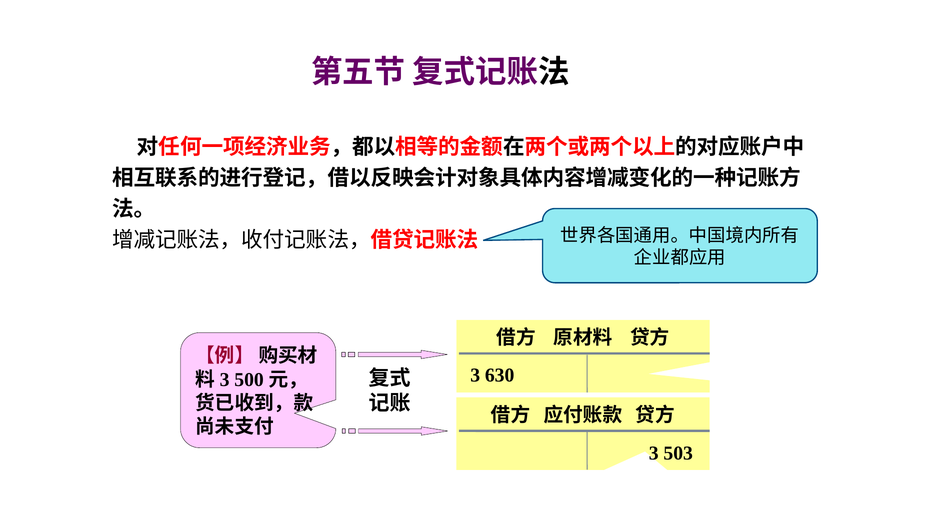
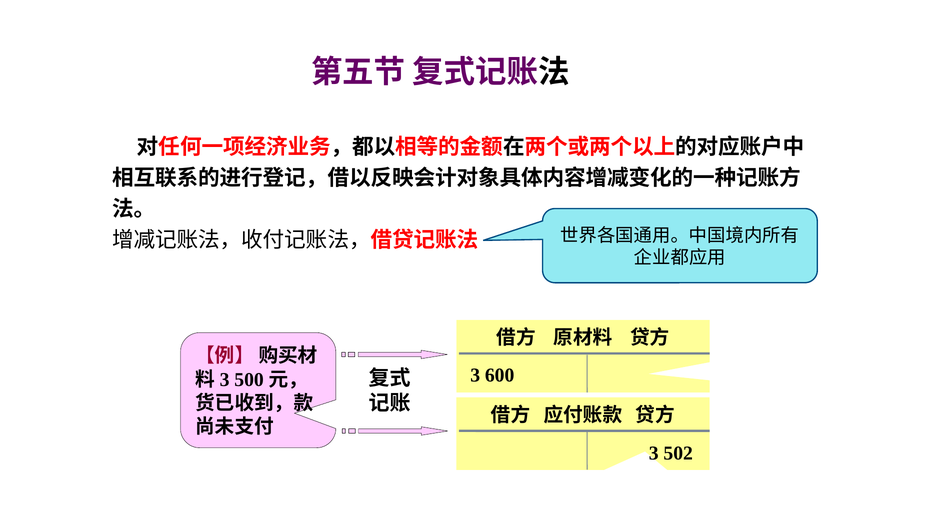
630: 630 -> 600
503: 503 -> 502
